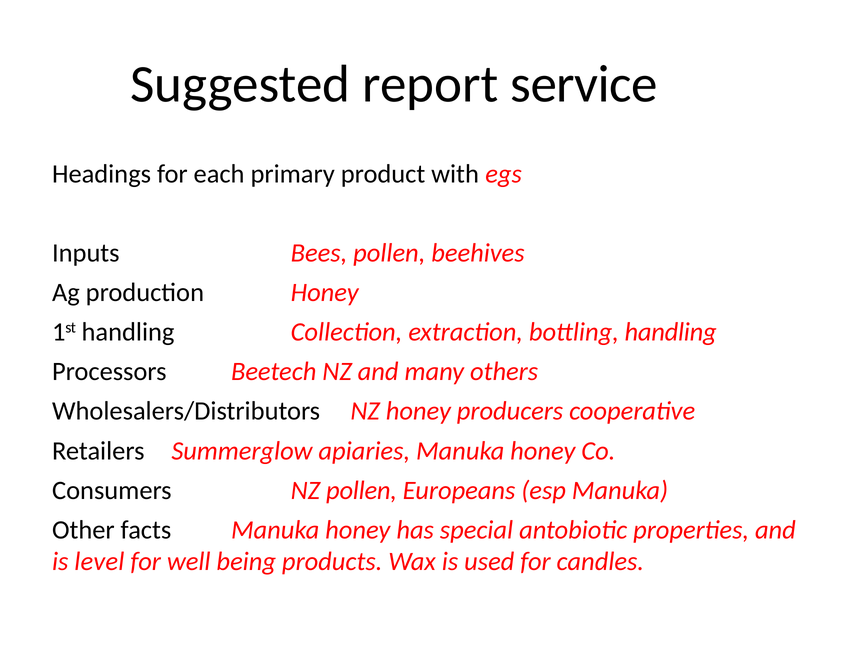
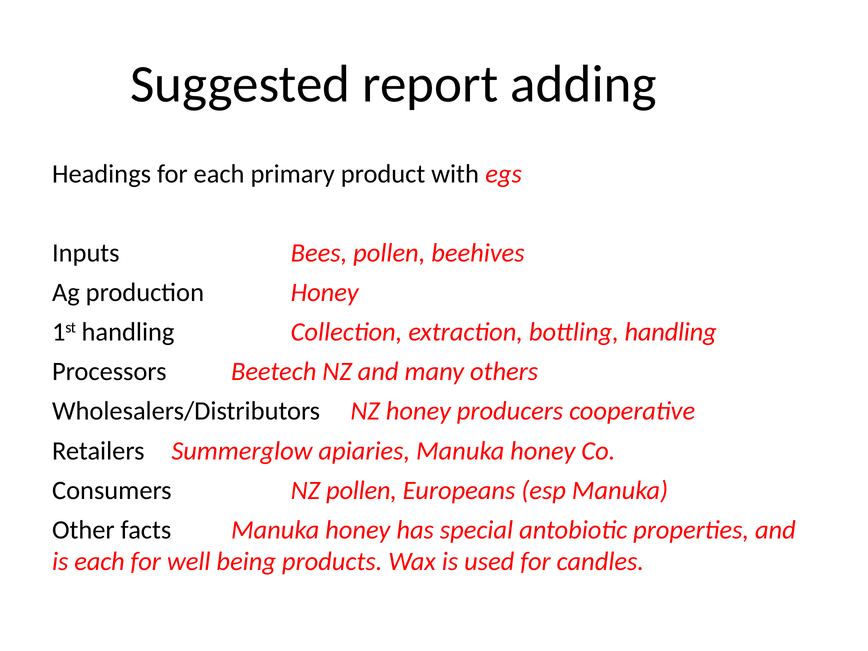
service: service -> adding
is level: level -> each
